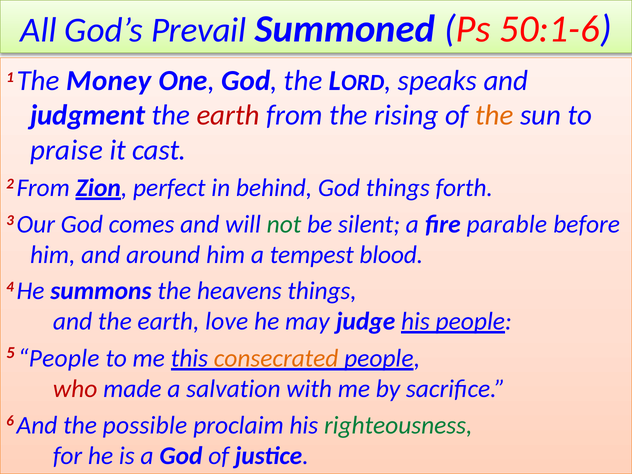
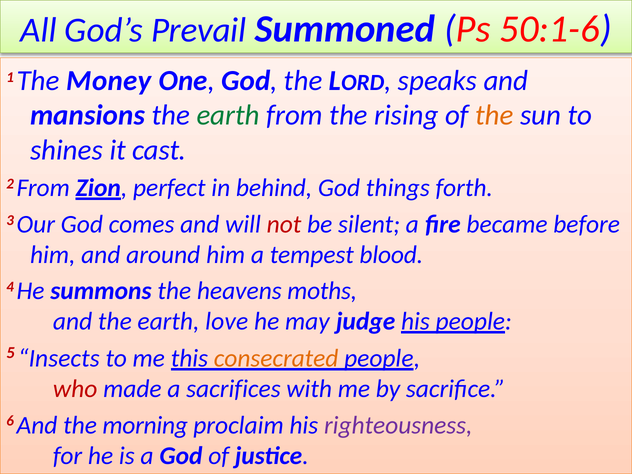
judgment: judgment -> mansions
earth at (228, 115) colour: red -> green
praise: praise -> shines
not colour: green -> red
parable: parable -> became
heavens things: things -> moths
5 People: People -> Insects
salvation: salvation -> sacrifices
possible: possible -> morning
righteousness colour: green -> purple
